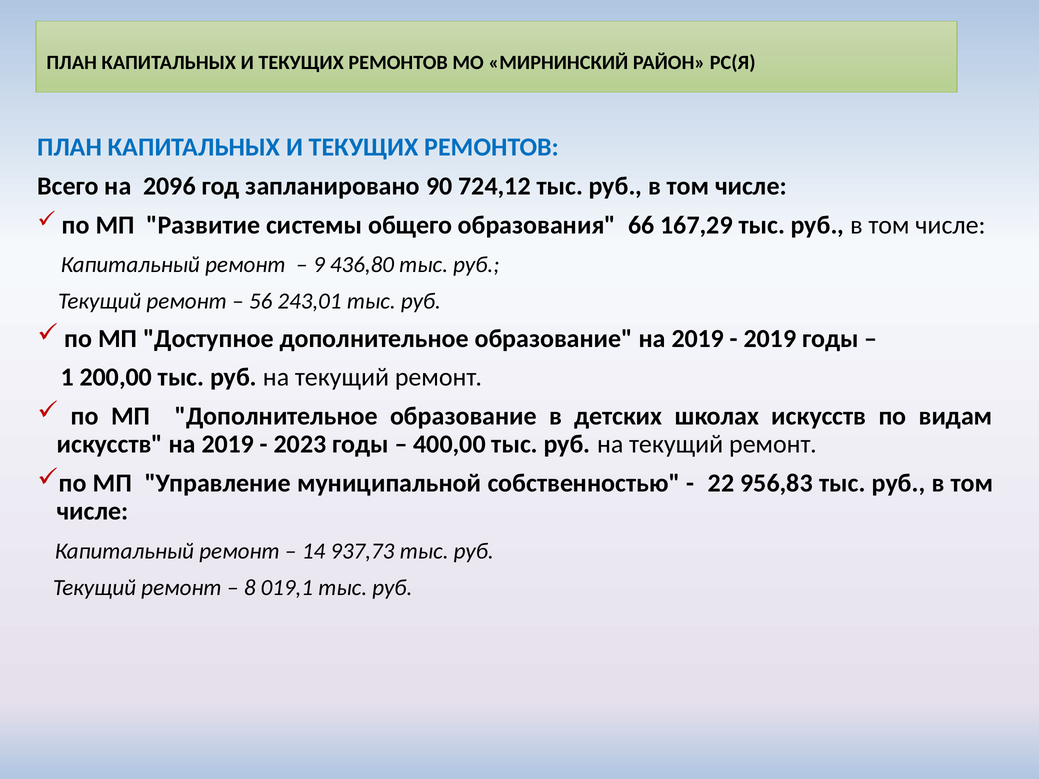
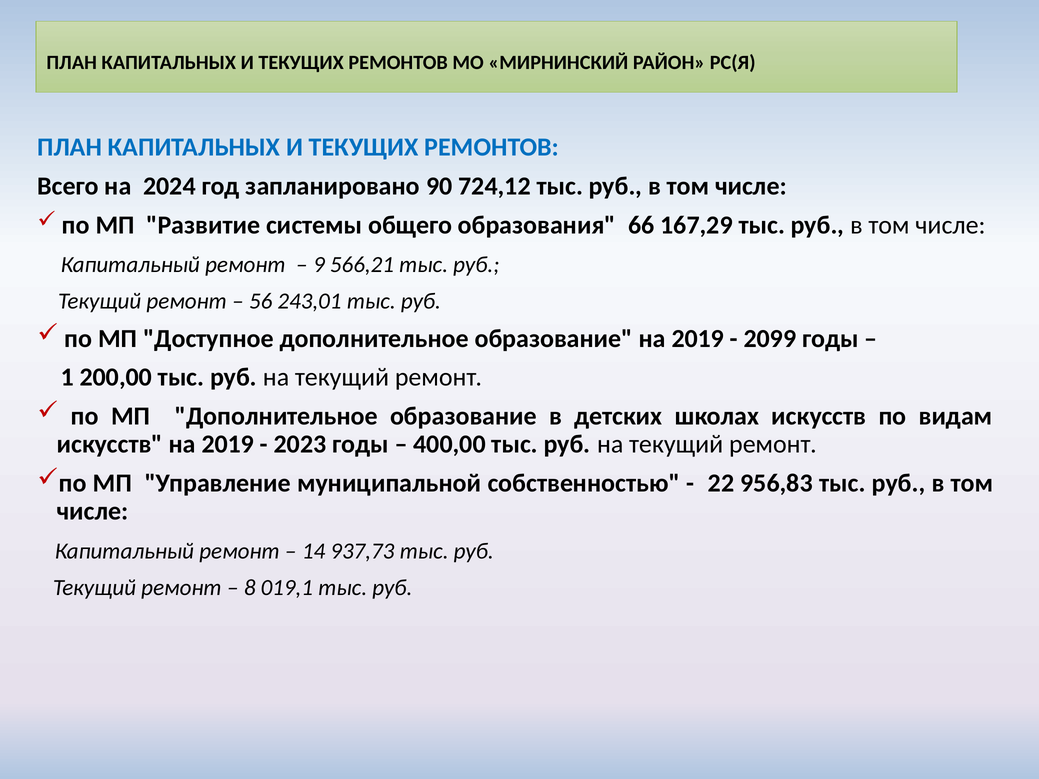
2096: 2096 -> 2024
436,80: 436,80 -> 566,21
2019 at (770, 339): 2019 -> 2099
